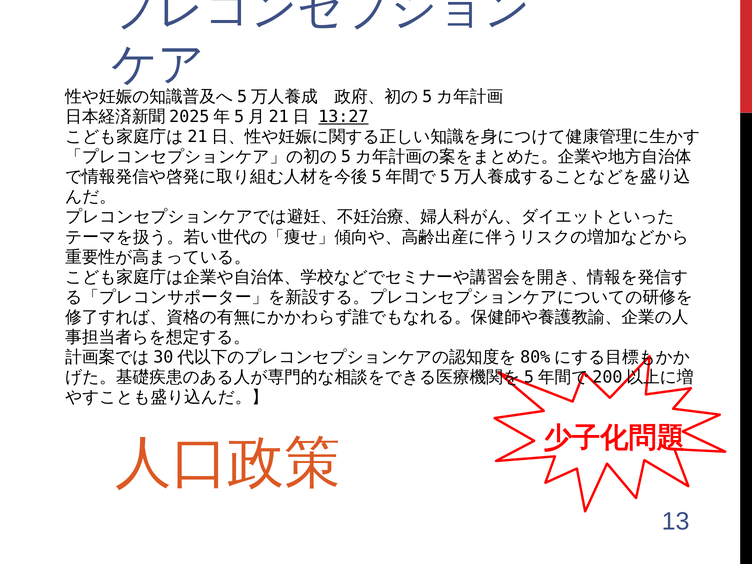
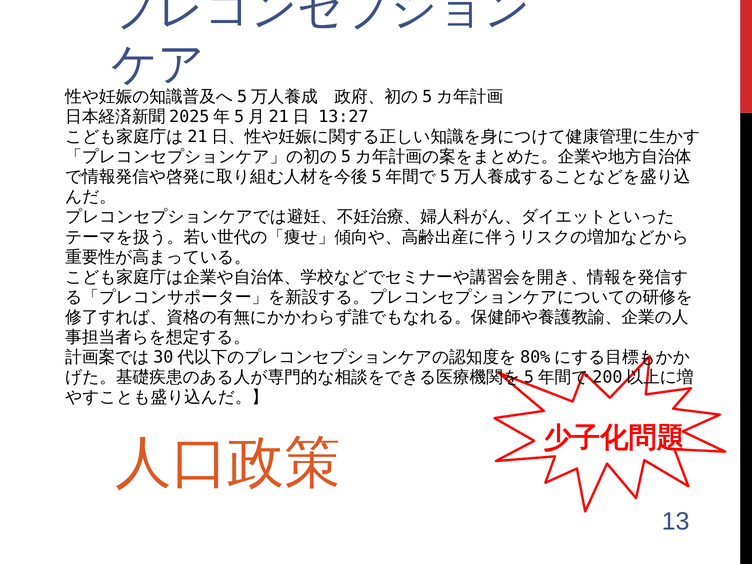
13:27 underline: present -> none
